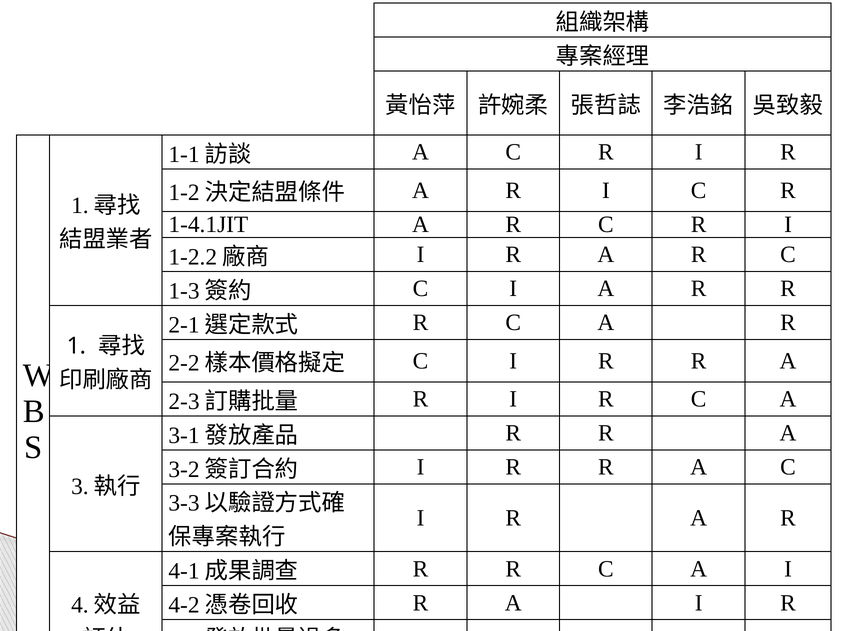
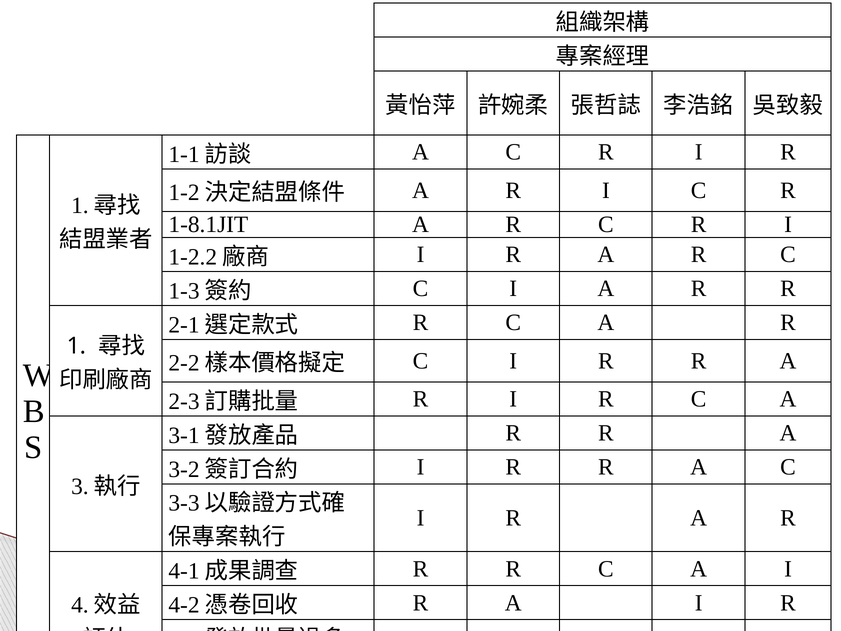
1-4.1JIT: 1-4.1JIT -> 1-8.1JIT
